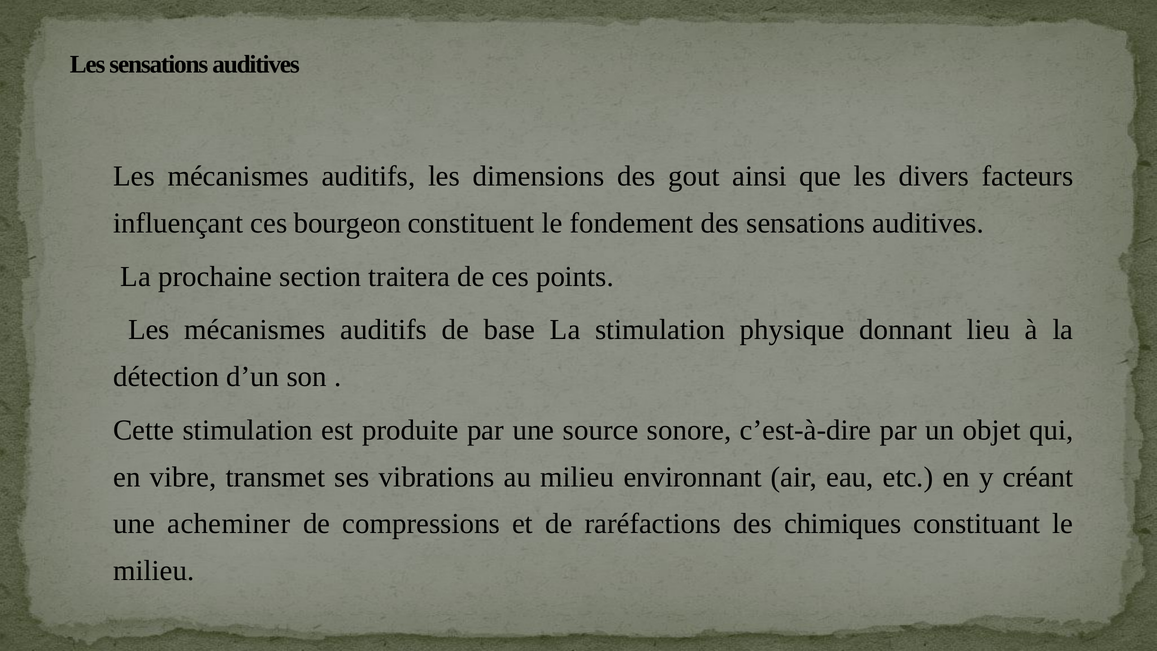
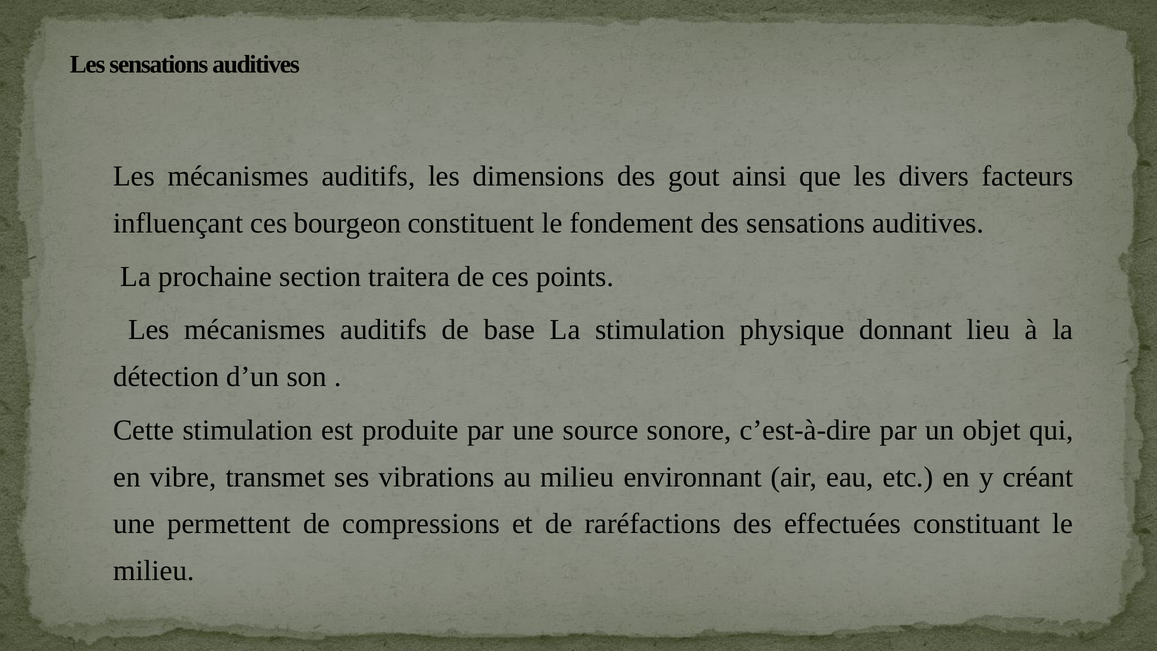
acheminer: acheminer -> permettent
chimiques: chimiques -> effectuées
